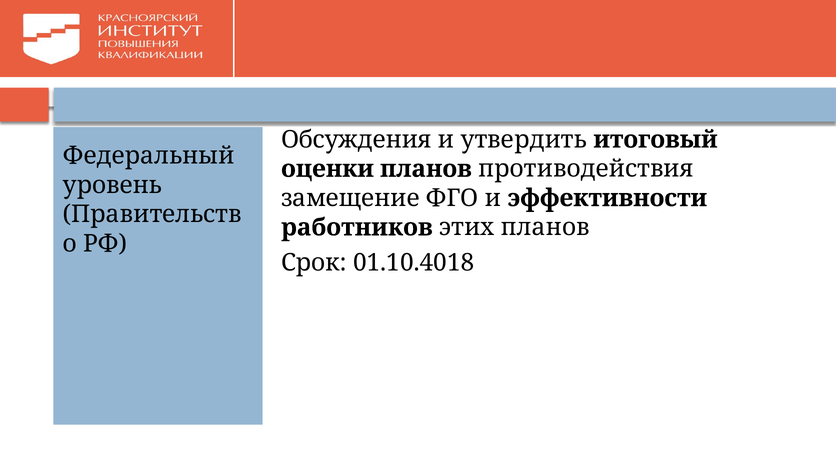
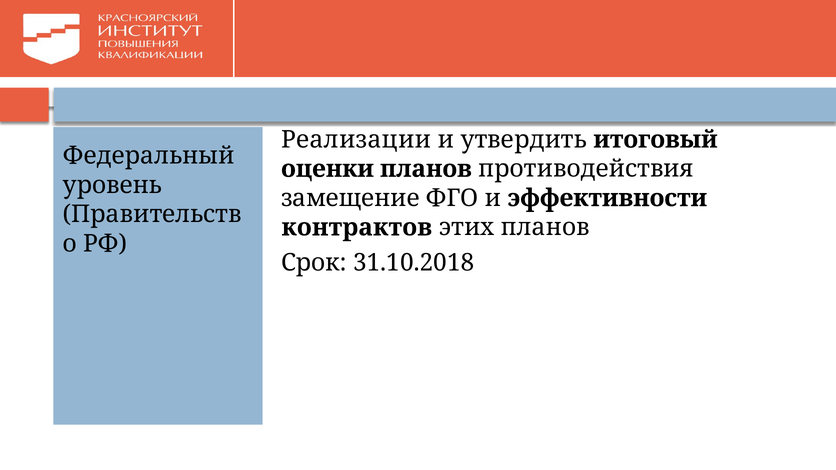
Обсуждения: Обсуждения -> Реализации
работников: работников -> контрактов
01.10.4018: 01.10.4018 -> 31.10.2018
